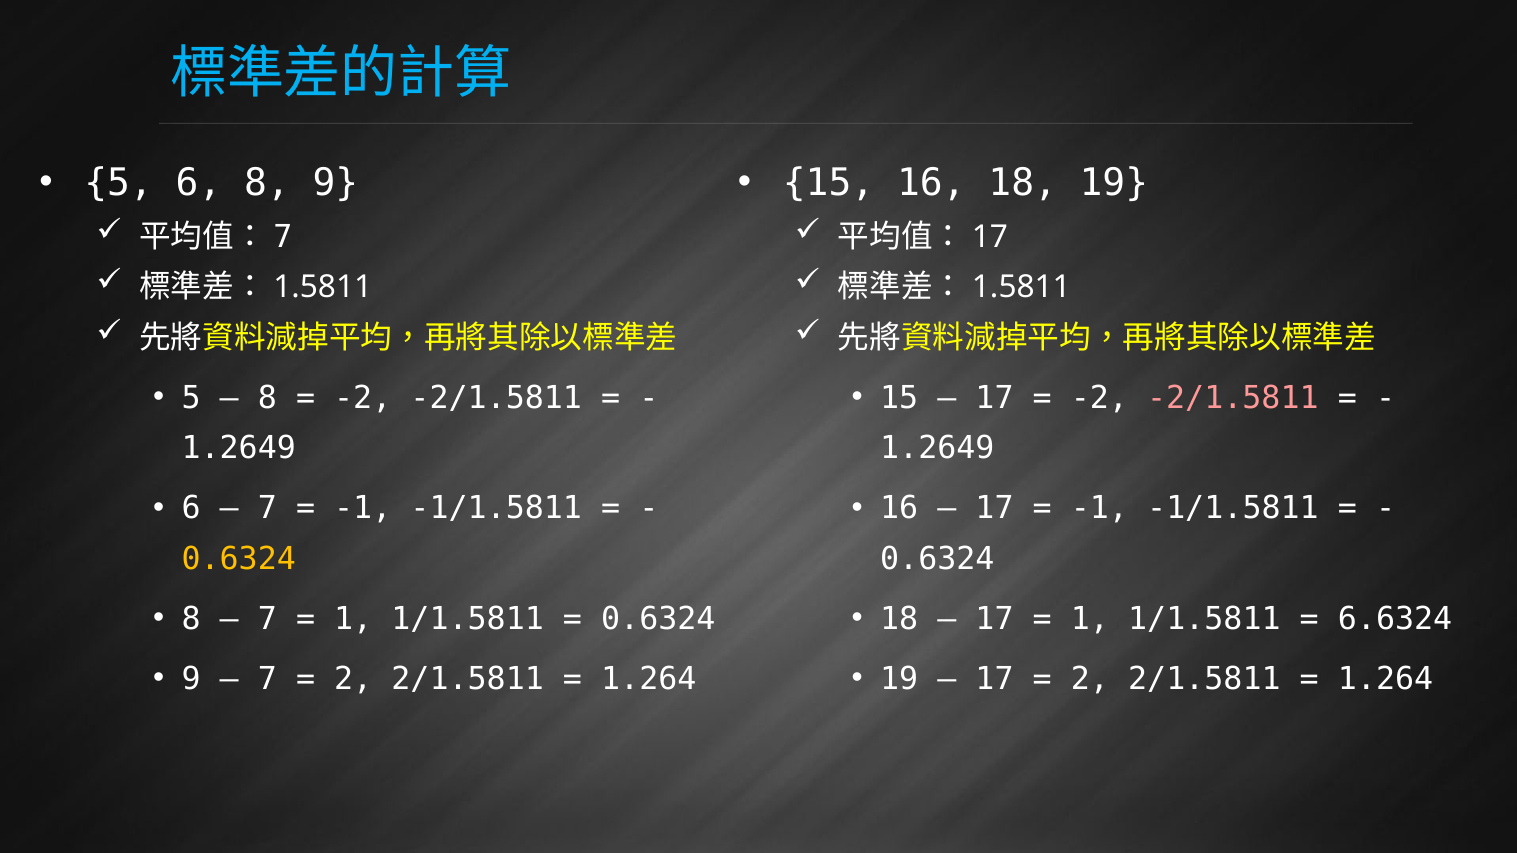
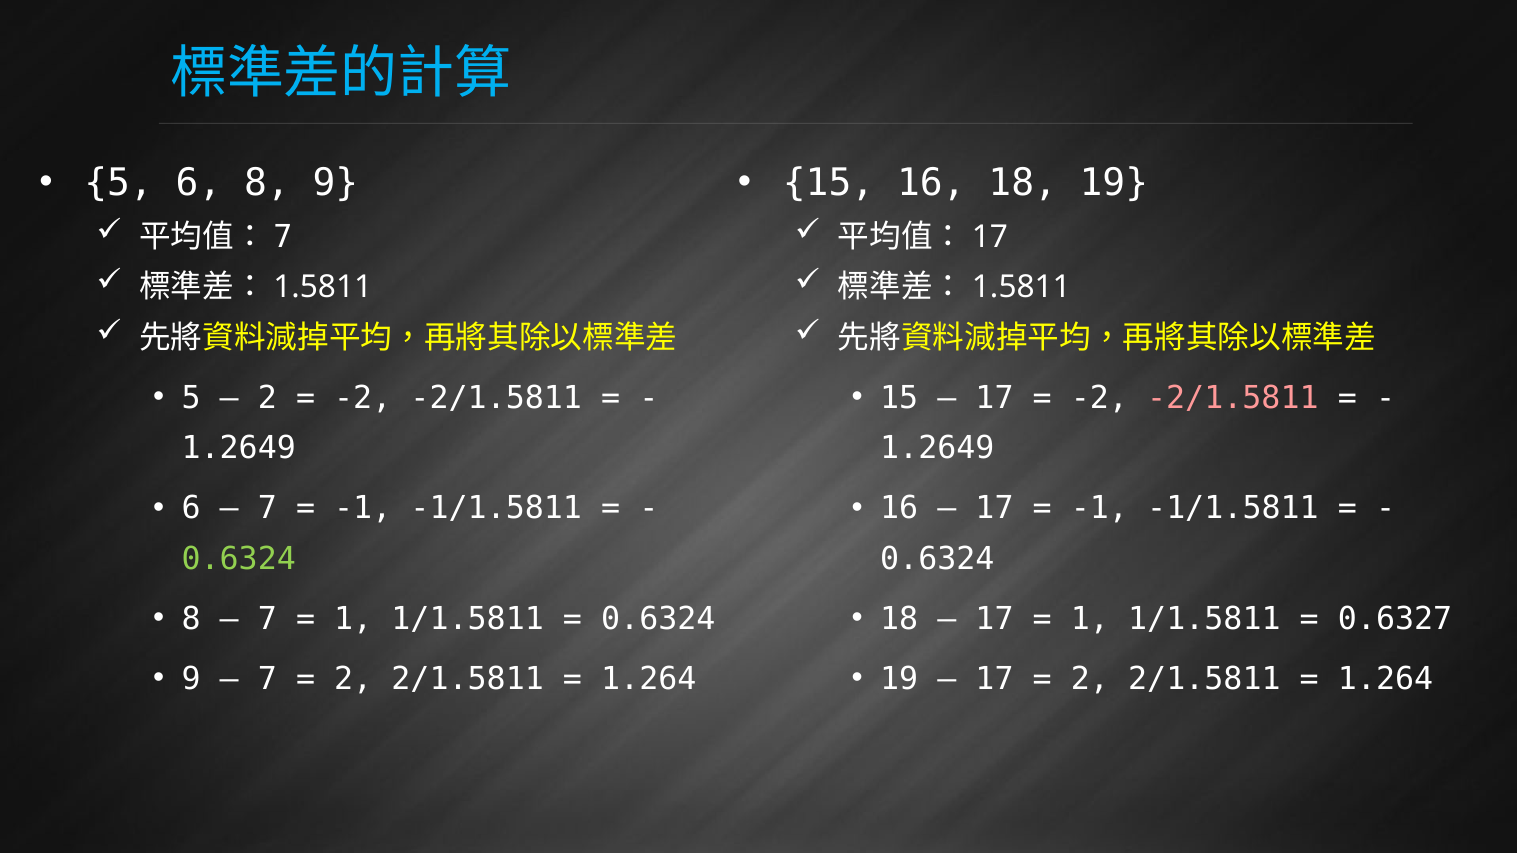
8 at (267, 398): 8 -> 2
0.6324 at (239, 559) colour: yellow -> light green
6.6324: 6.6324 -> 0.6327
